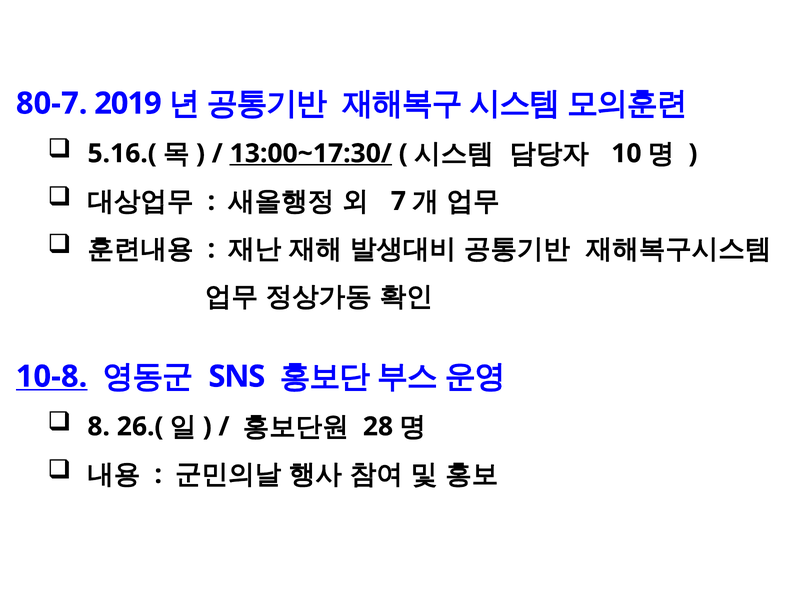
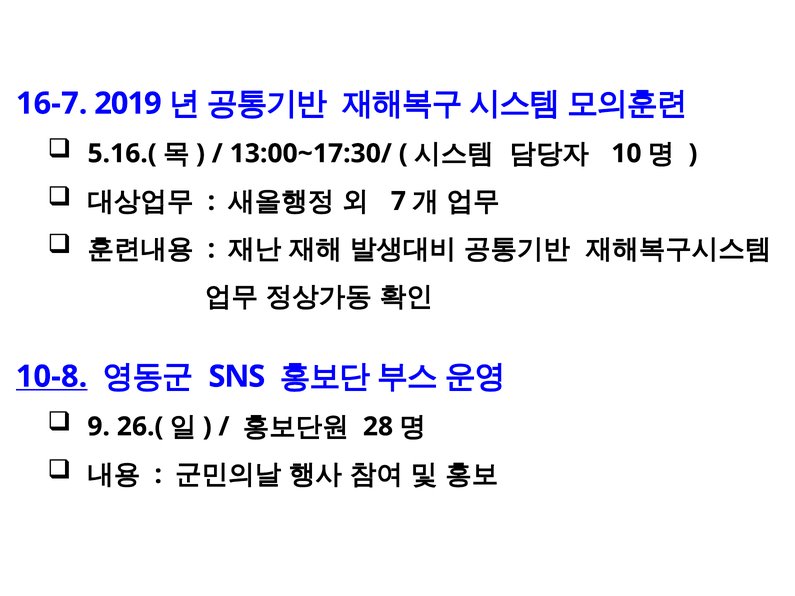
80-7: 80-7 -> 16-7
13:00~17:30/ underline: present -> none
8: 8 -> 9
